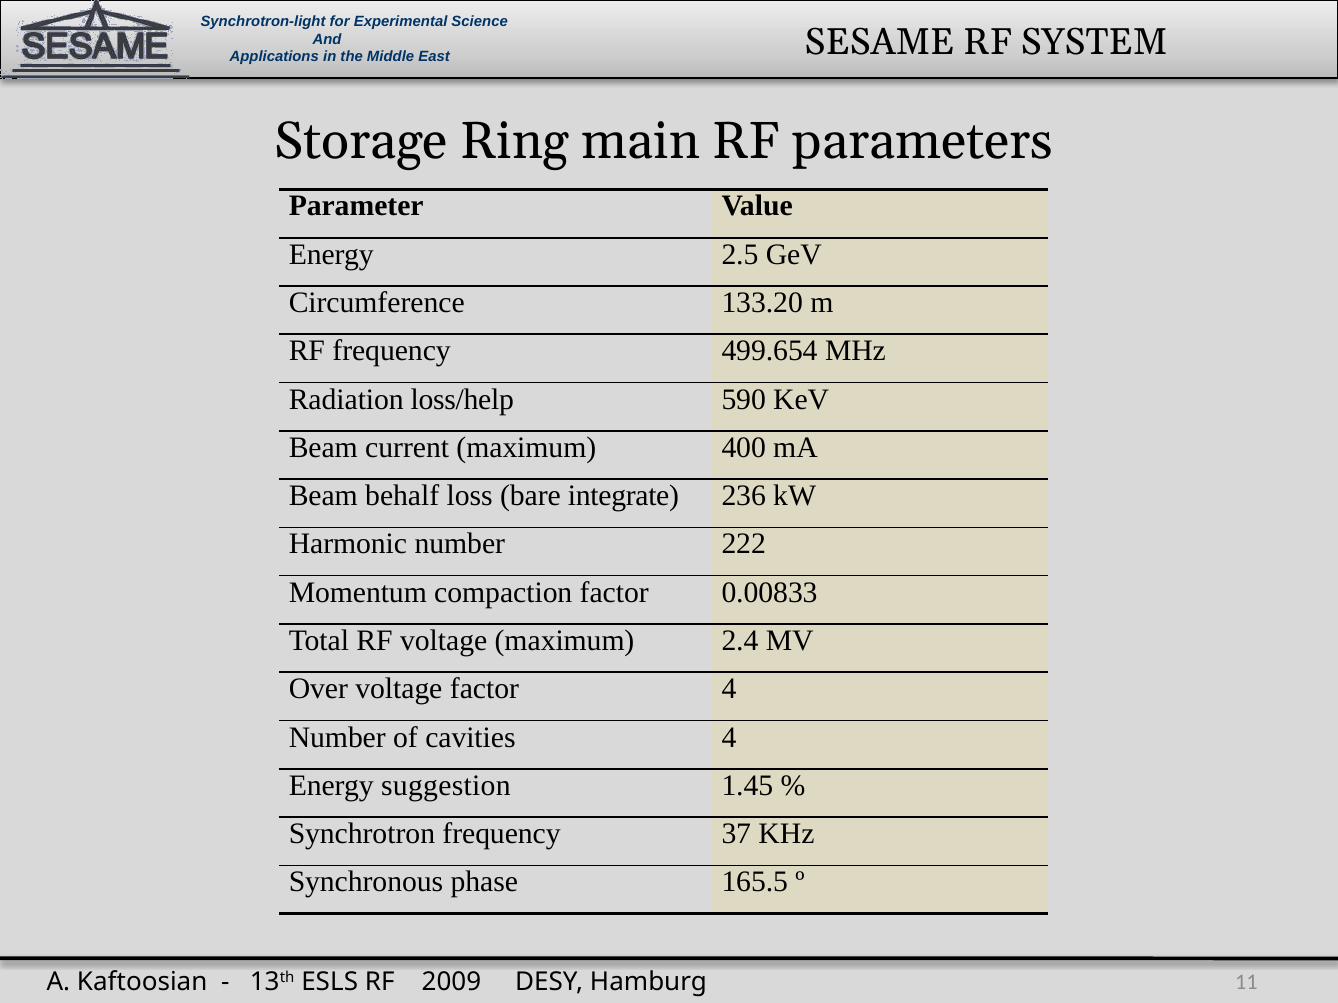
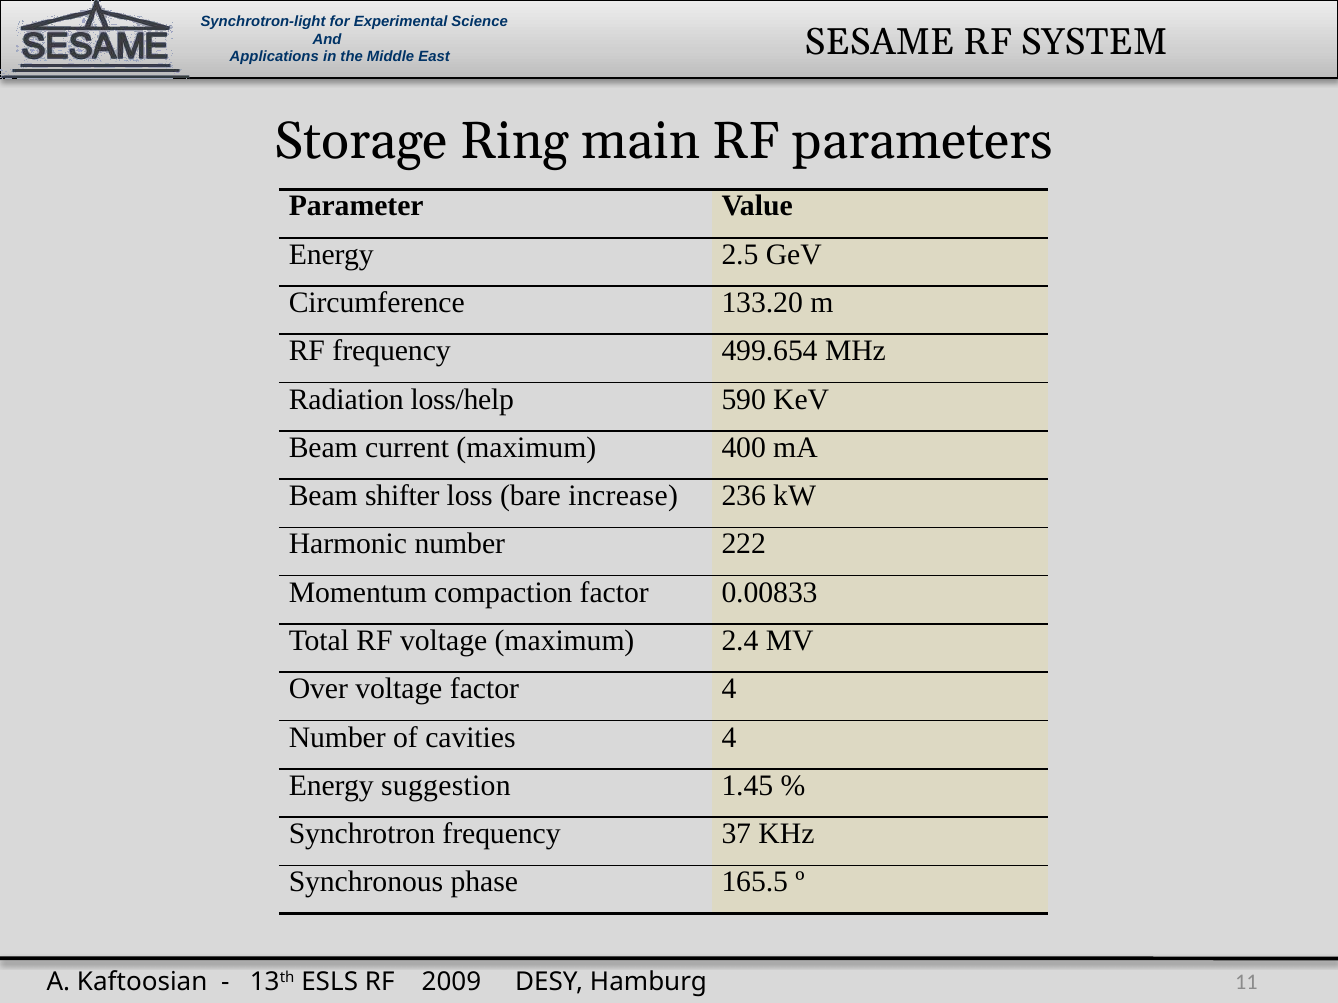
behalf: behalf -> shifter
integrate: integrate -> increase
